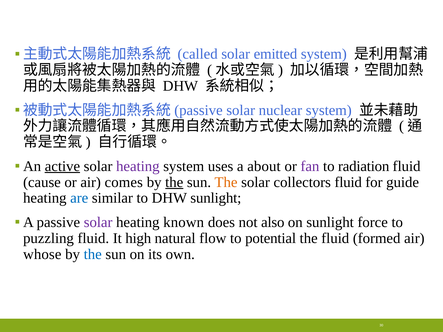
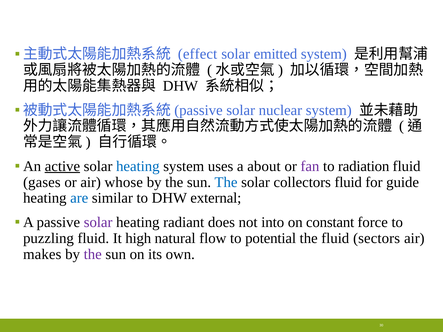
called: called -> effect
heating at (138, 166) colour: purple -> blue
cause: cause -> gases
comes: comes -> whose
the at (174, 182) underline: present -> none
The at (226, 182) colour: orange -> blue
DHW sunlight: sunlight -> external
known: known -> radiant
also: also -> into
on sunlight: sunlight -> constant
formed: formed -> sectors
whose: whose -> makes
the at (93, 254) colour: blue -> purple
